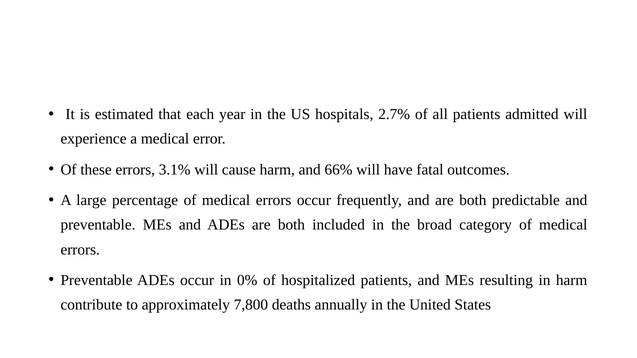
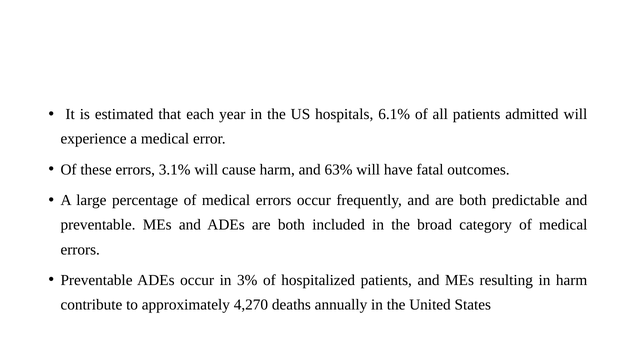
2.7%: 2.7% -> 6.1%
66%: 66% -> 63%
0%: 0% -> 3%
7,800: 7,800 -> 4,270
